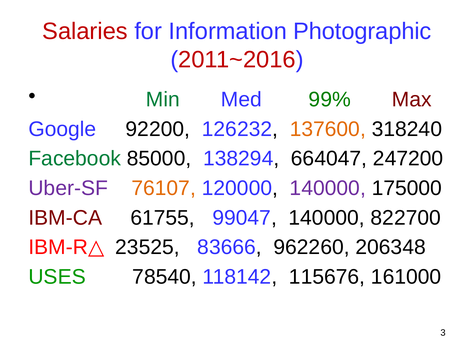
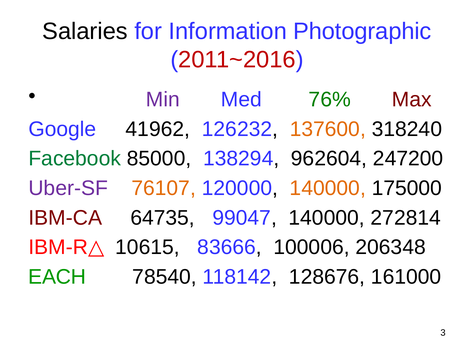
Salaries colour: red -> black
Min colour: green -> purple
99%: 99% -> 76%
92200: 92200 -> 41962
664047: 664047 -> 962604
140000 at (328, 188) colour: purple -> orange
61755: 61755 -> 64735
822700: 822700 -> 272814
23525: 23525 -> 10615
962260: 962260 -> 100006
USES: USES -> EACH
115676: 115676 -> 128676
